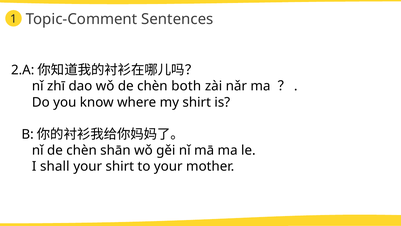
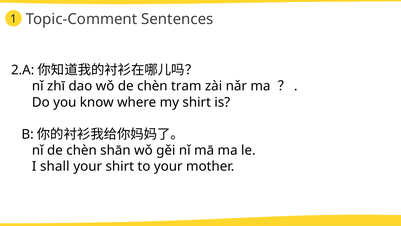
both: both -> tram
